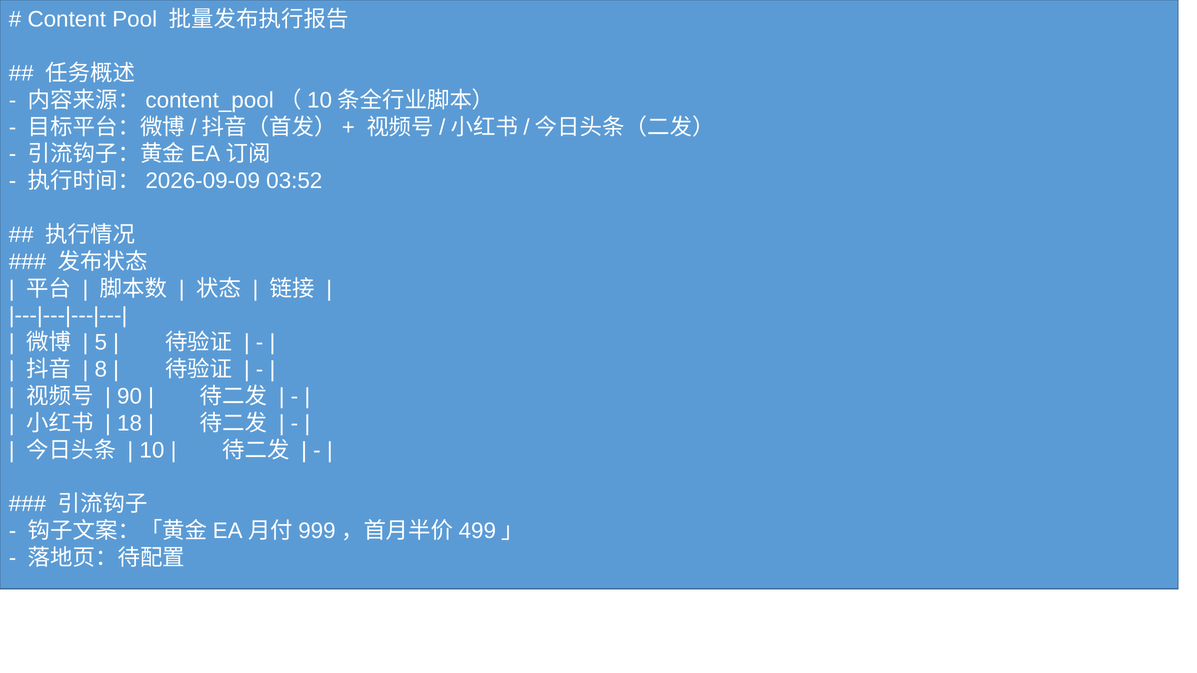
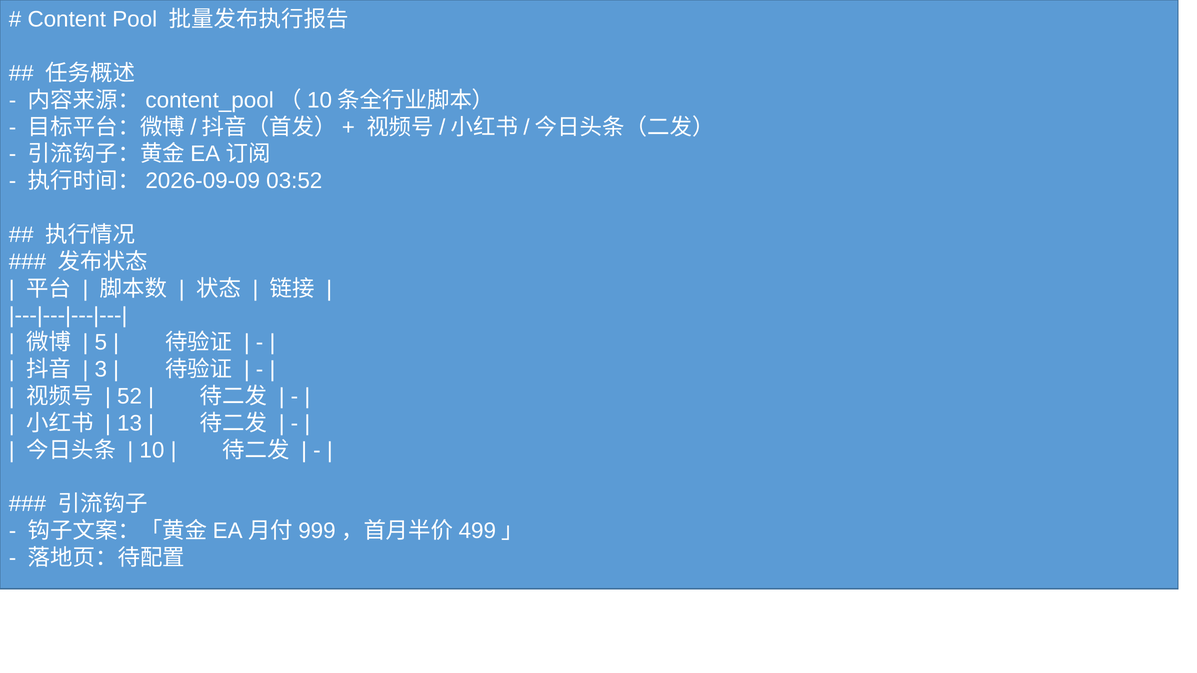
8 at (101, 370): 8 -> 3
90: 90 -> 52
18: 18 -> 13
